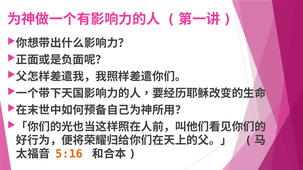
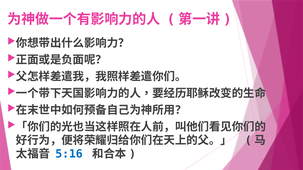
5:16 colour: orange -> blue
